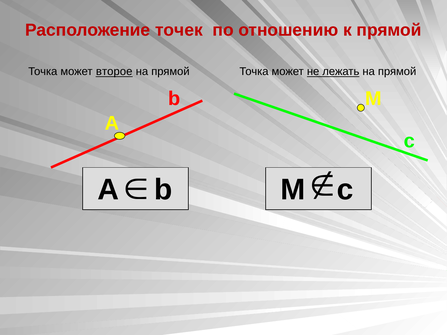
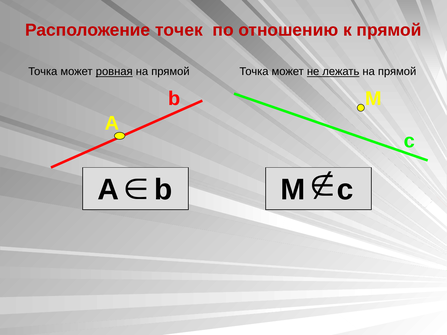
второе: второе -> ровная
